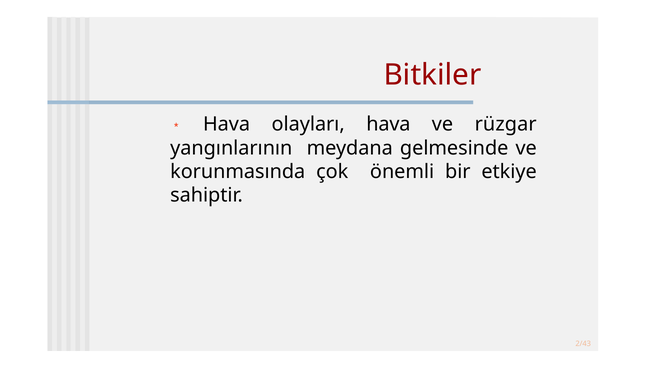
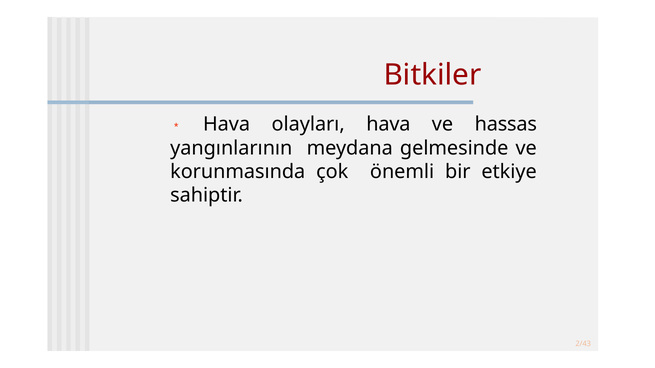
rüzgar: rüzgar -> hassas
